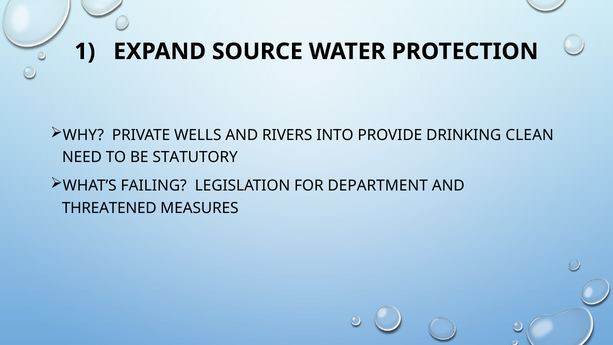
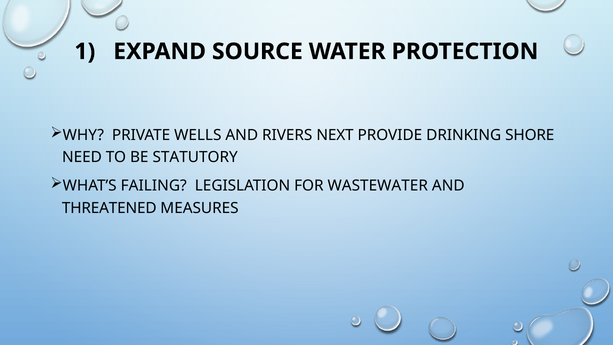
INTO: INTO -> NEXT
CLEAN: CLEAN -> SHORE
DEPARTMENT: DEPARTMENT -> WASTEWATER
